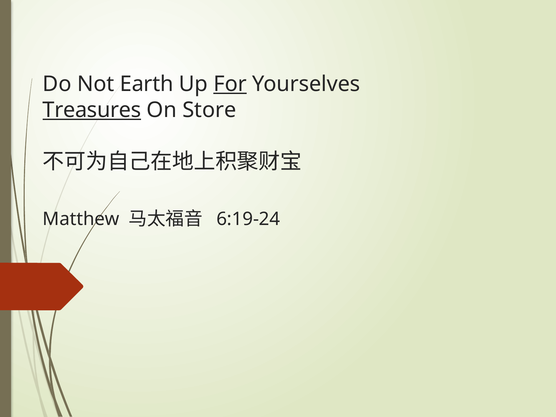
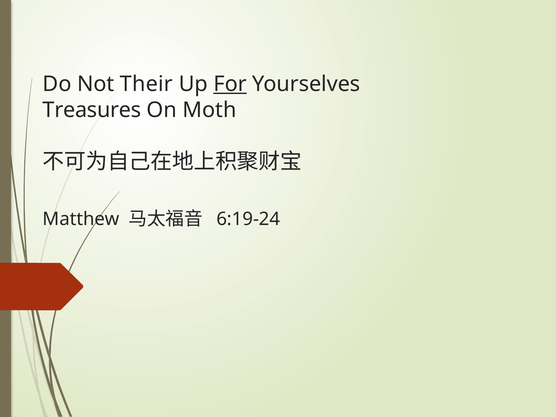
Earth: Earth -> Their
Treasures underline: present -> none
Store: Store -> Moth
